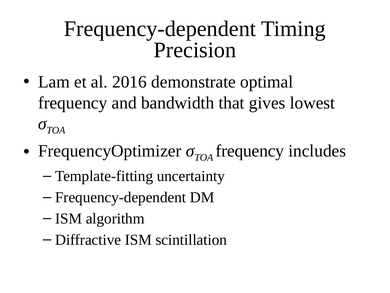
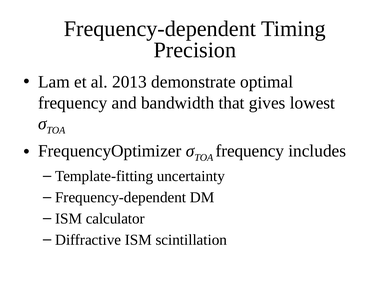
2016: 2016 -> 2013
algorithm: algorithm -> calculator
